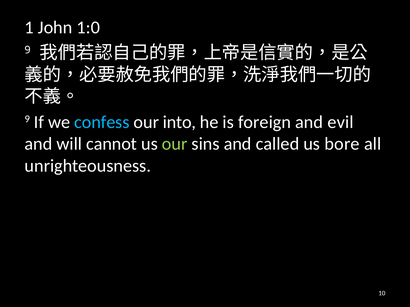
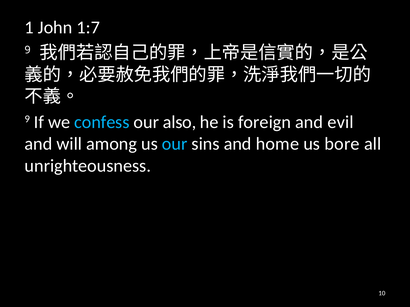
1:0: 1:0 -> 1:7
into: into -> also
cannot: cannot -> among
our at (175, 144) colour: light green -> light blue
called: called -> home
